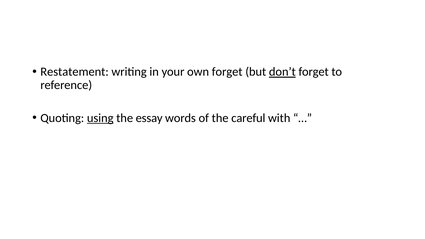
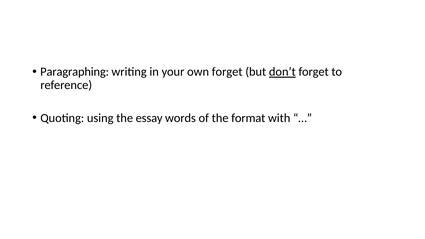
Restatement: Restatement -> Paragraphing
using underline: present -> none
careful: careful -> format
